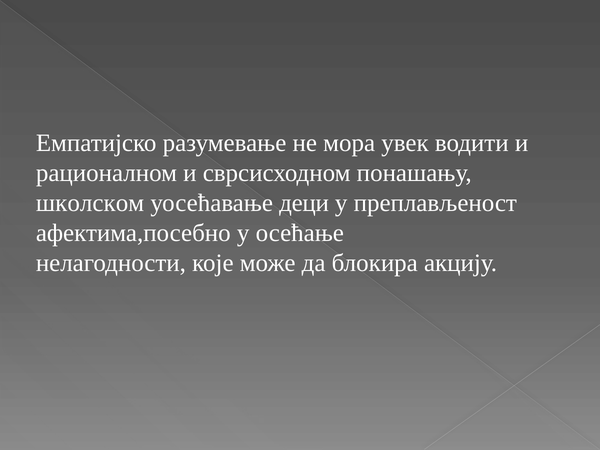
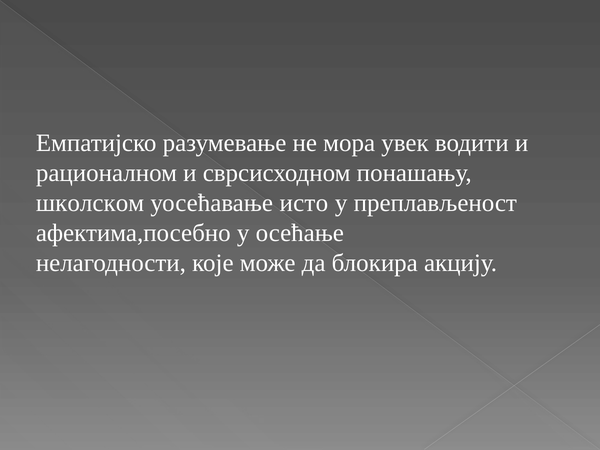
деци: деци -> исто
